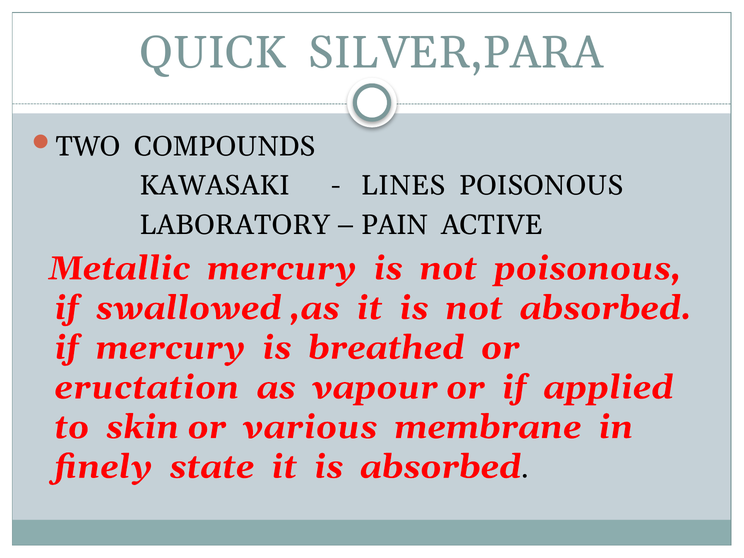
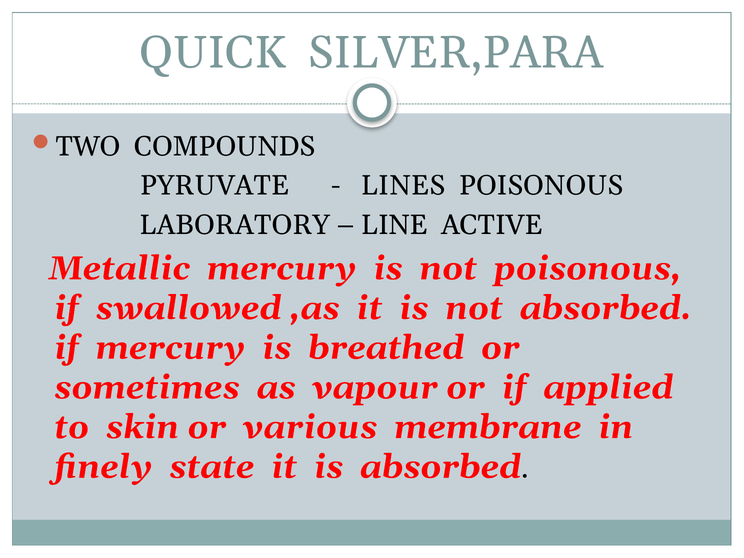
KAWASAKI: KAWASAKI -> PYRUVATE
PAIN: PAIN -> LINE
eructation: eructation -> sometimes
